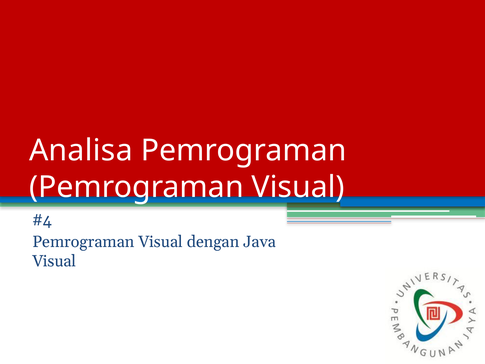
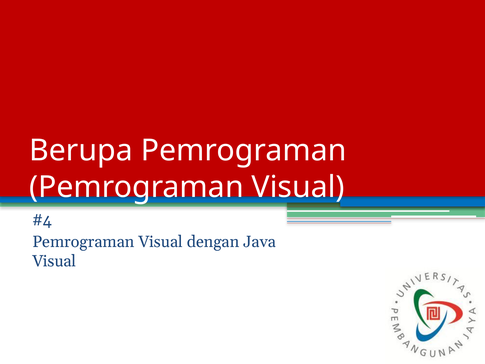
Analisa: Analisa -> Berupa
